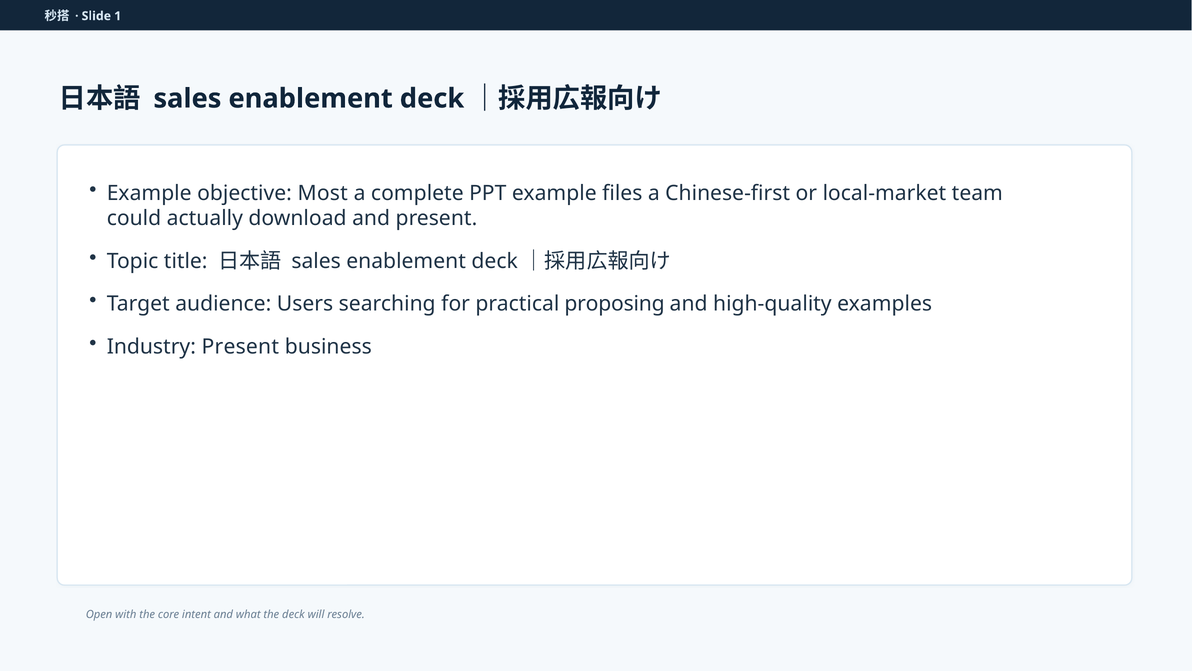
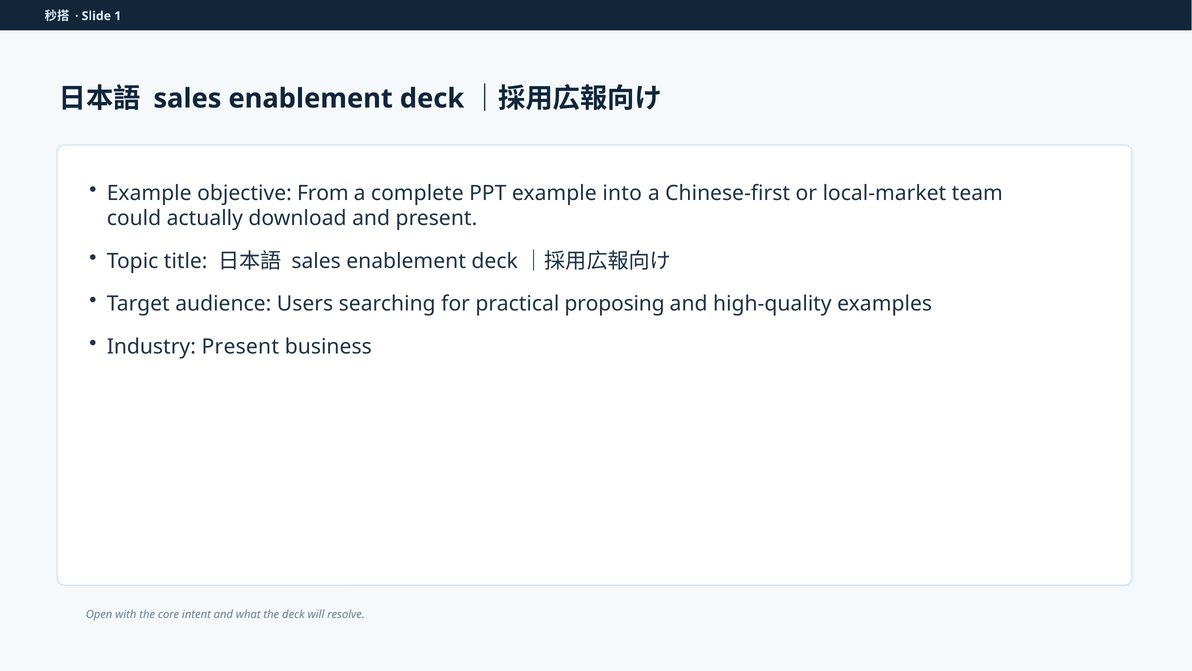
Most: Most -> From
files: files -> into
